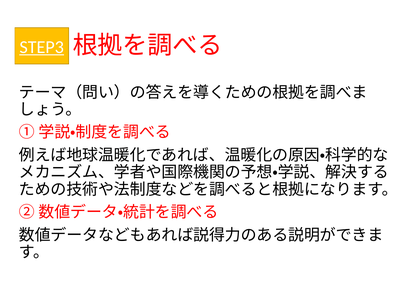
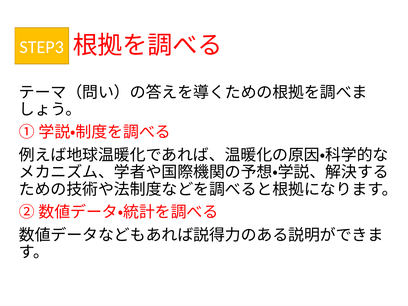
STEP3 underline: present -> none
